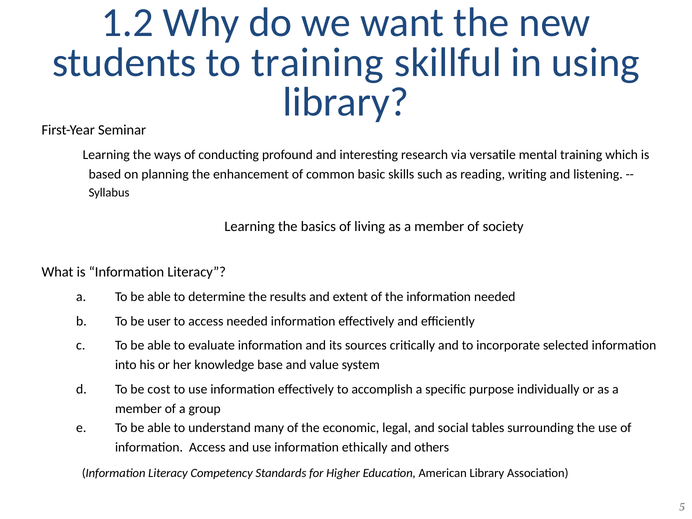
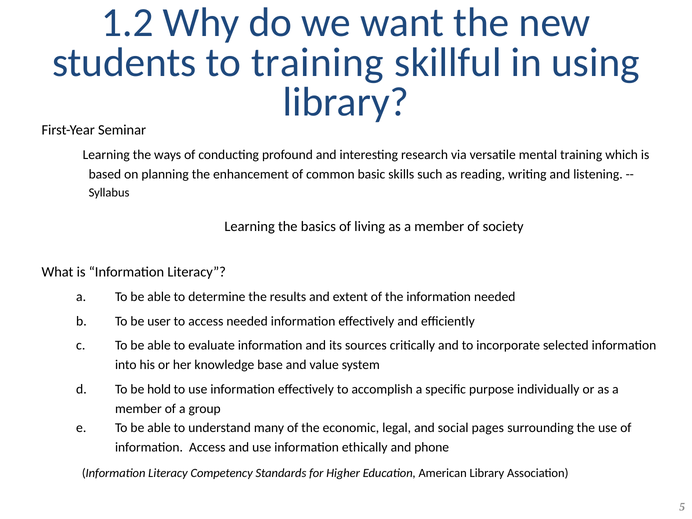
cost: cost -> hold
tables: tables -> pages
others: others -> phone
